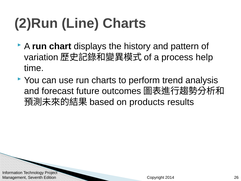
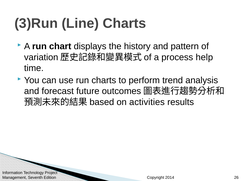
2)Run: 2)Run -> 3)Run
products: products -> activities
